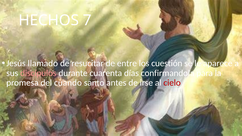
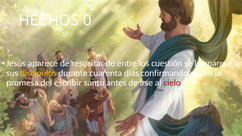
7: 7 -> 0
Jesús llamado: llamado -> aparece
discípulos colour: pink -> yellow
cuando: cuando -> escribir
